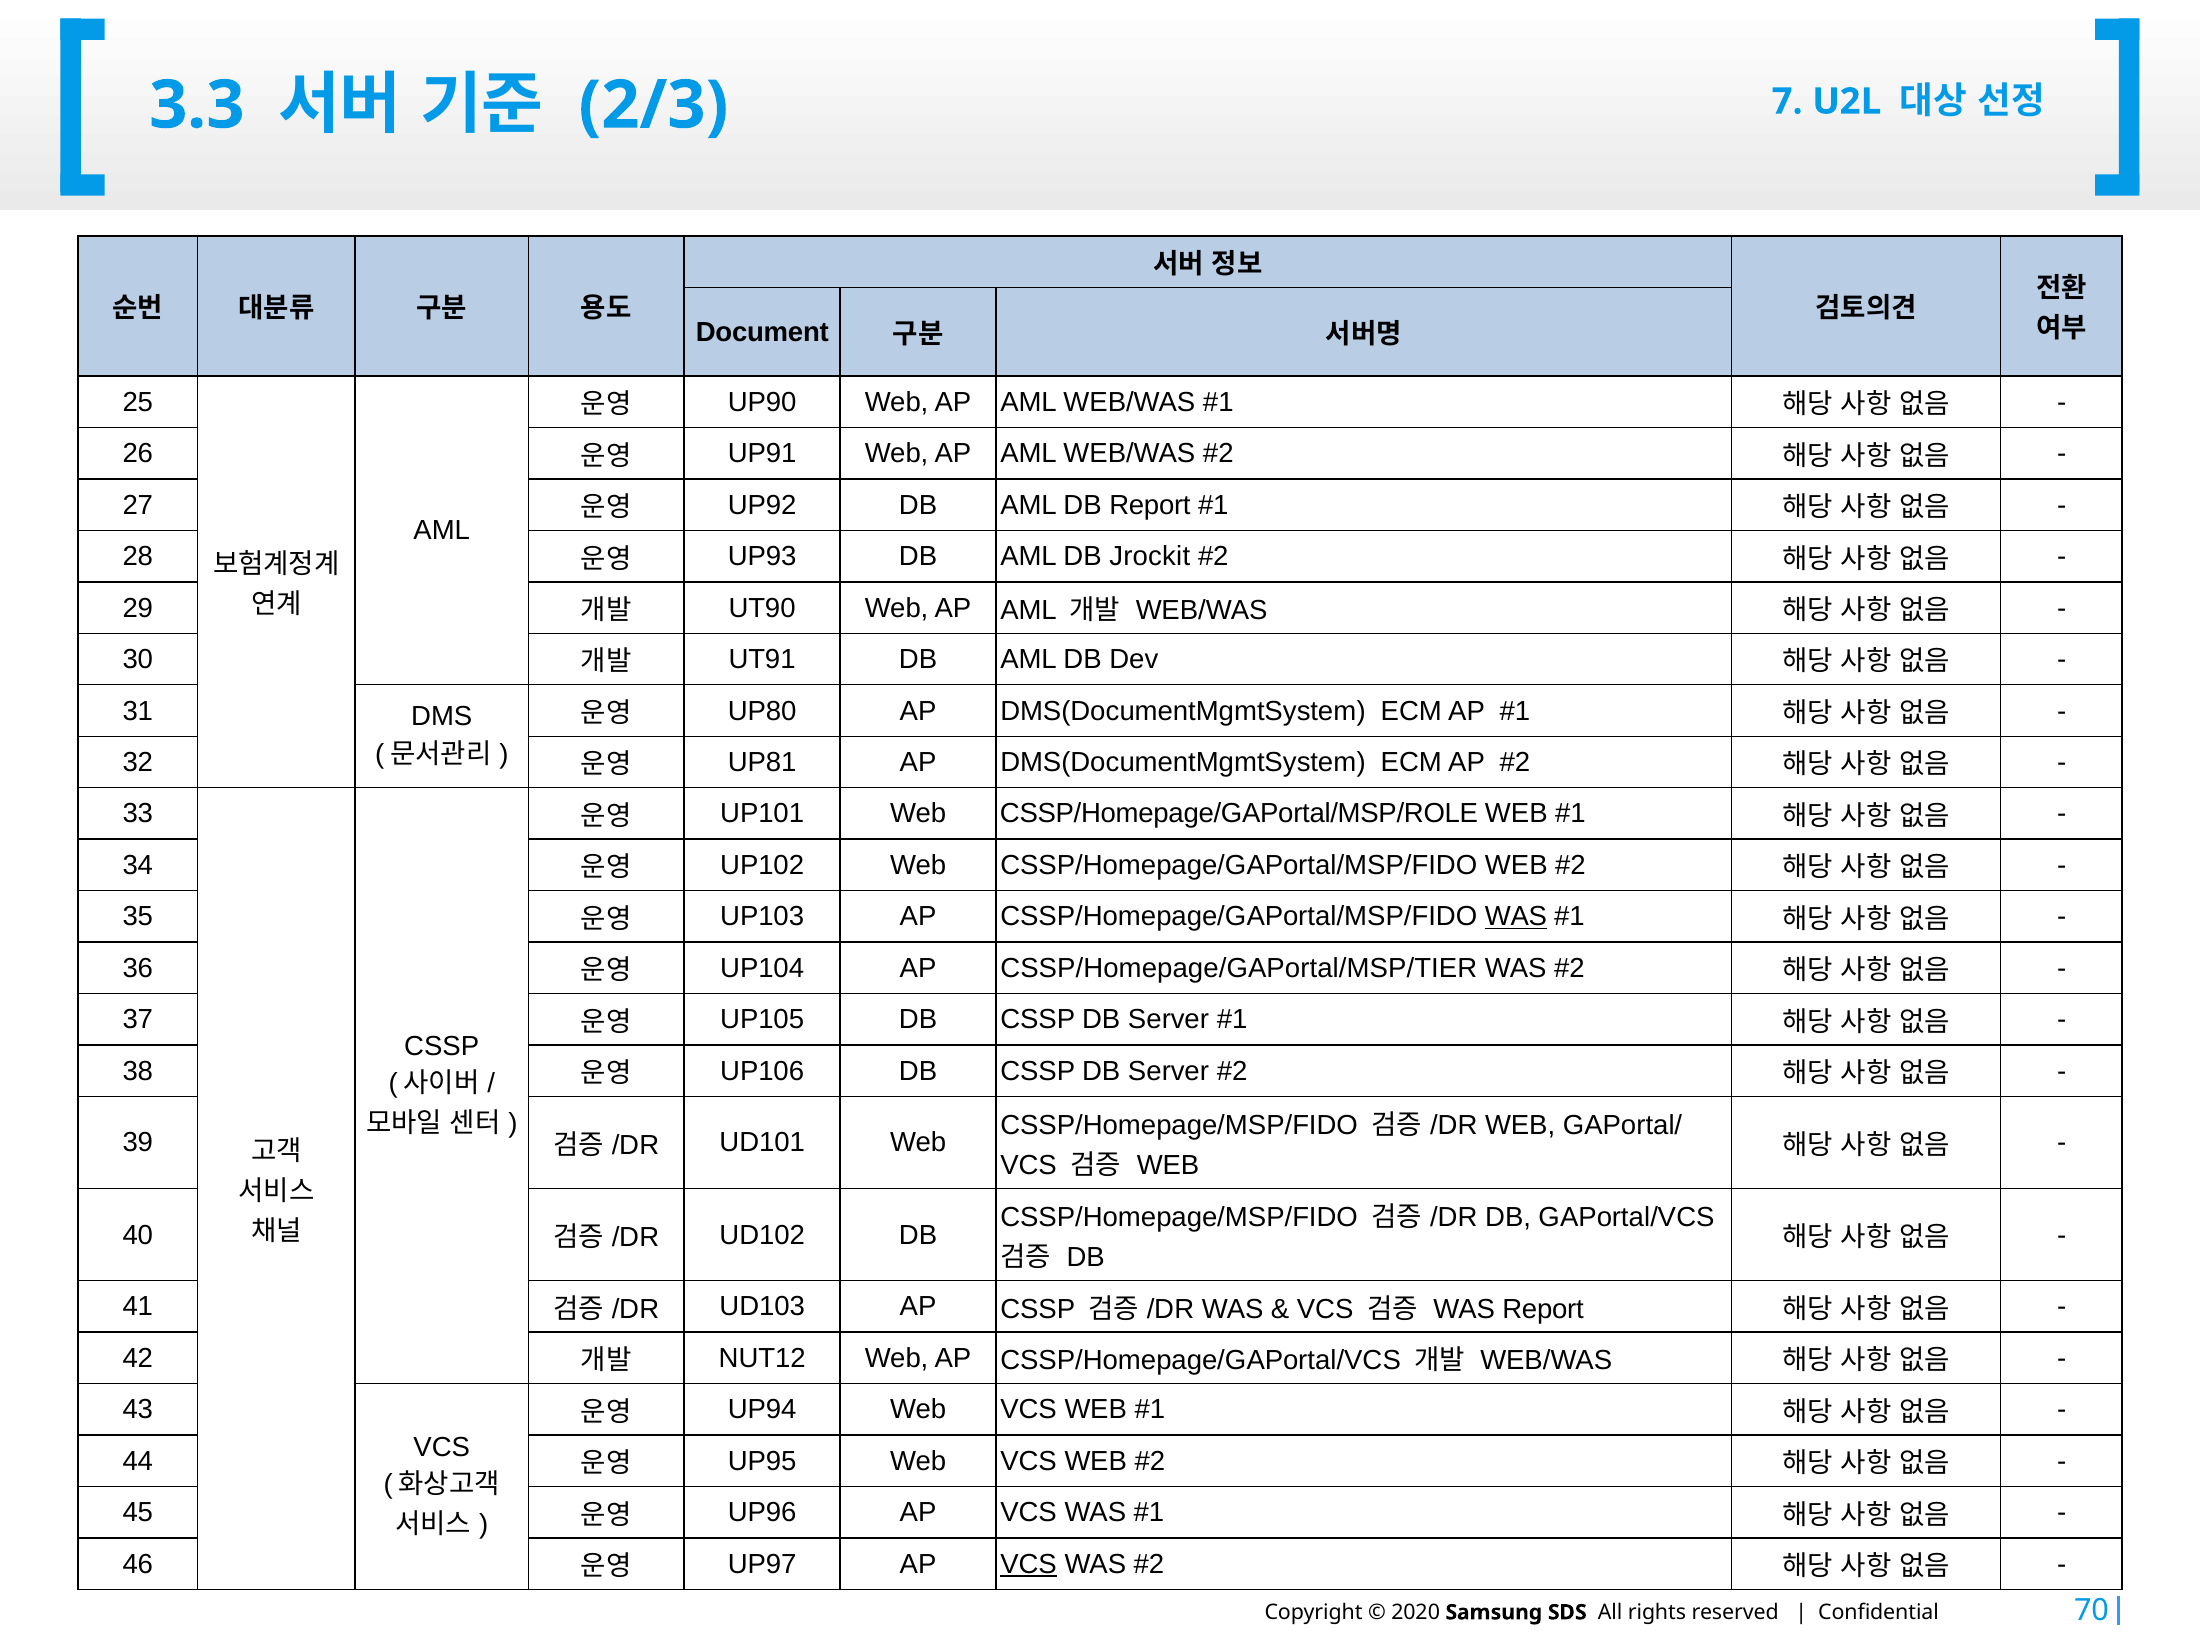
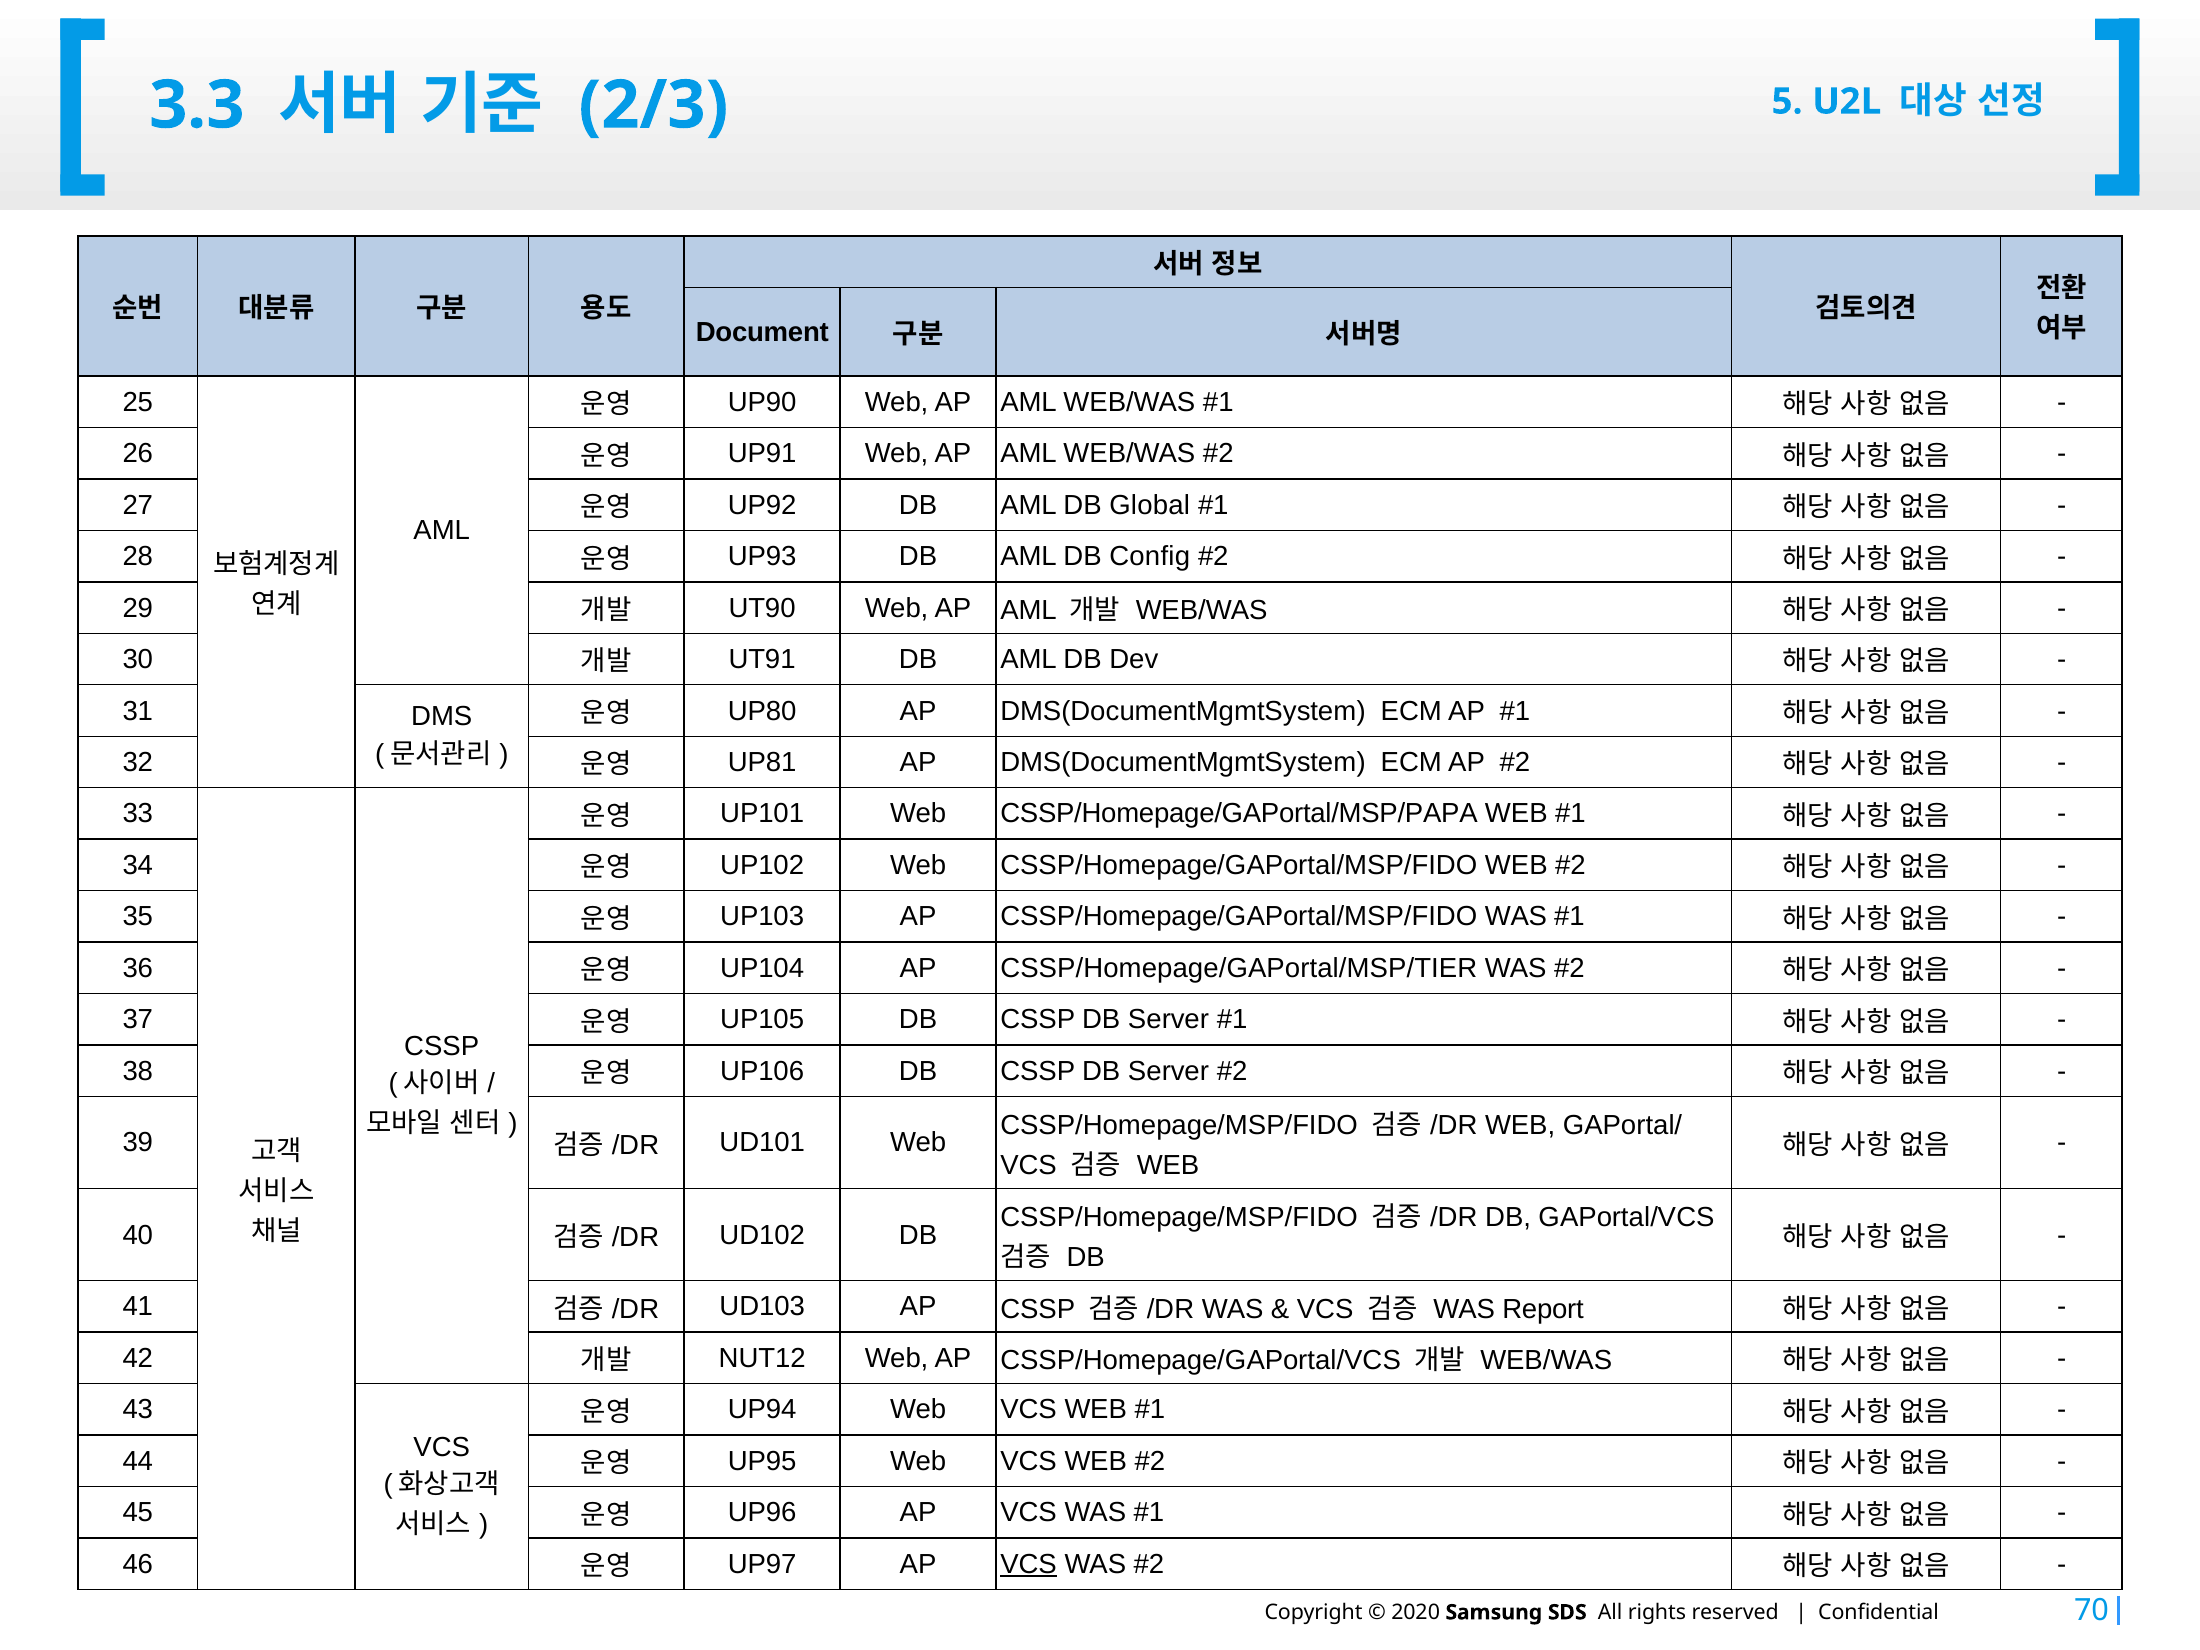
7: 7 -> 5
DB Report: Report -> Global
Jrockit: Jrockit -> Config
CSSP/Homepage/GAPortal/MSP/ROLE: CSSP/Homepage/GAPortal/MSP/ROLE -> CSSP/Homepage/GAPortal/MSP/PAPA
WAS at (1516, 917) underline: present -> none
